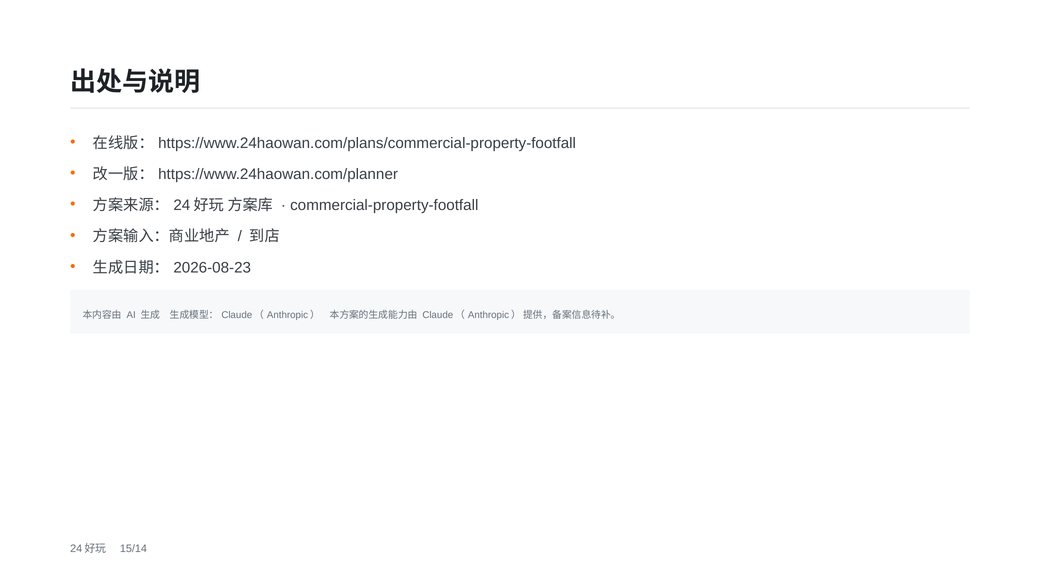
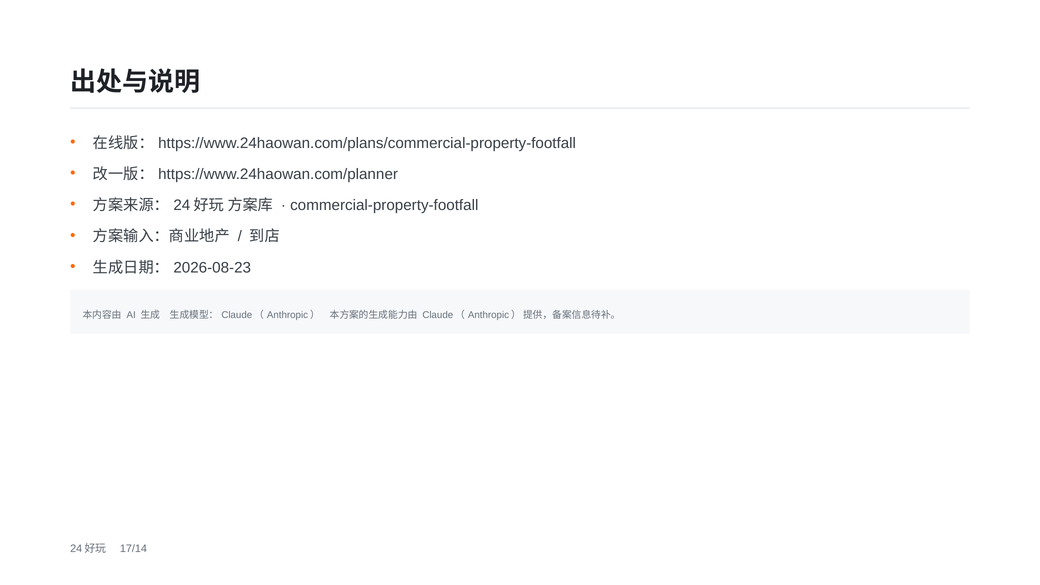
15/14: 15/14 -> 17/14
